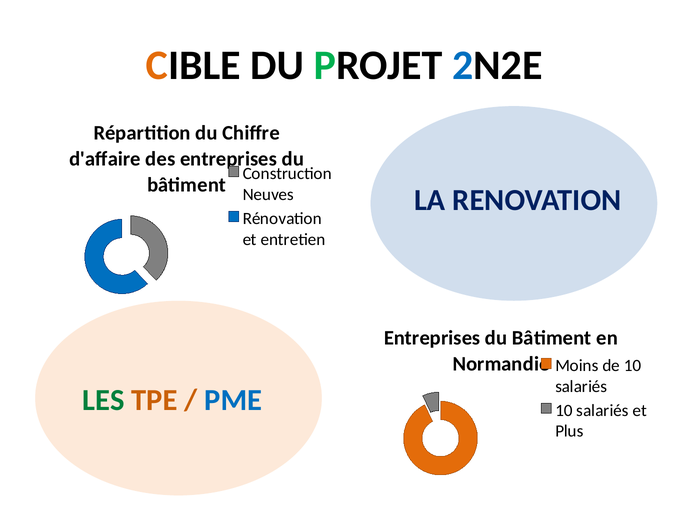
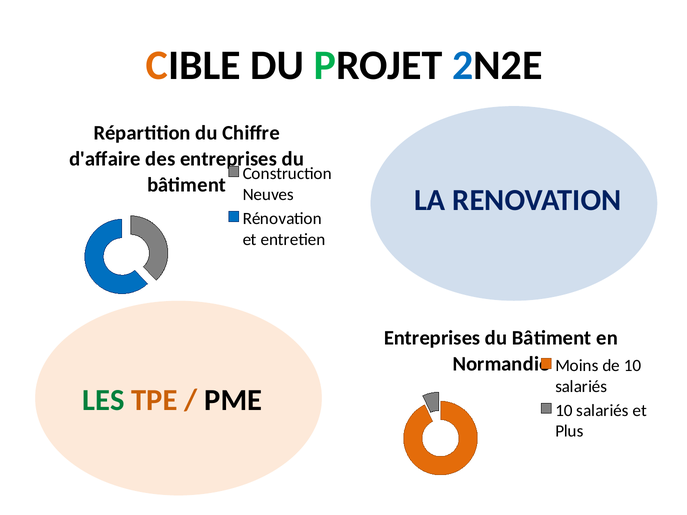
PME colour: blue -> black
